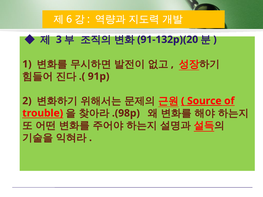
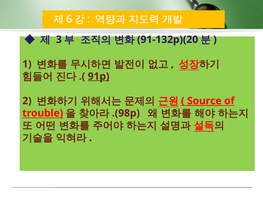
91p underline: none -> present
